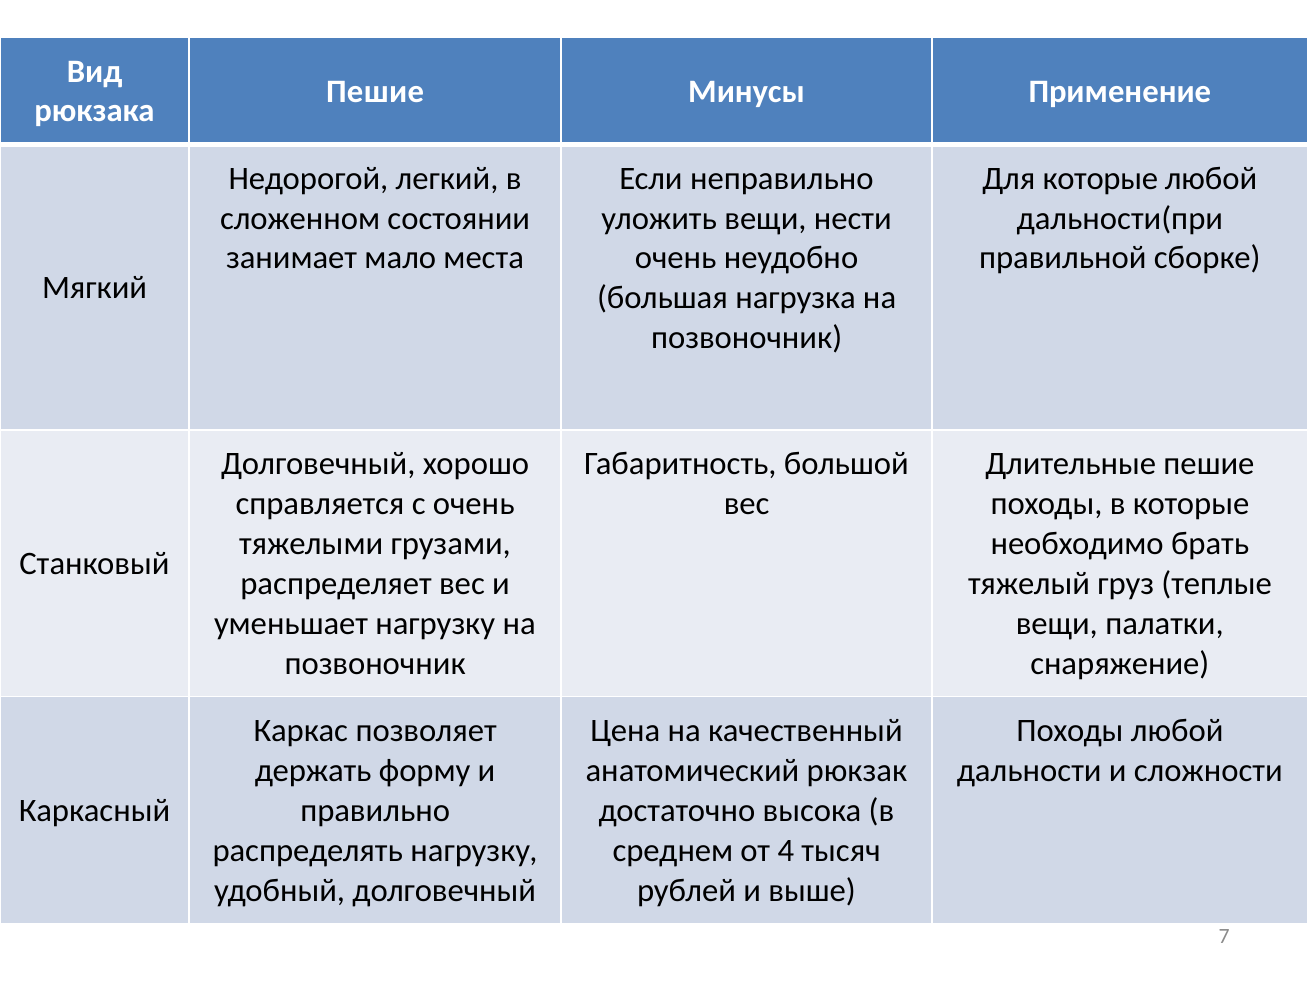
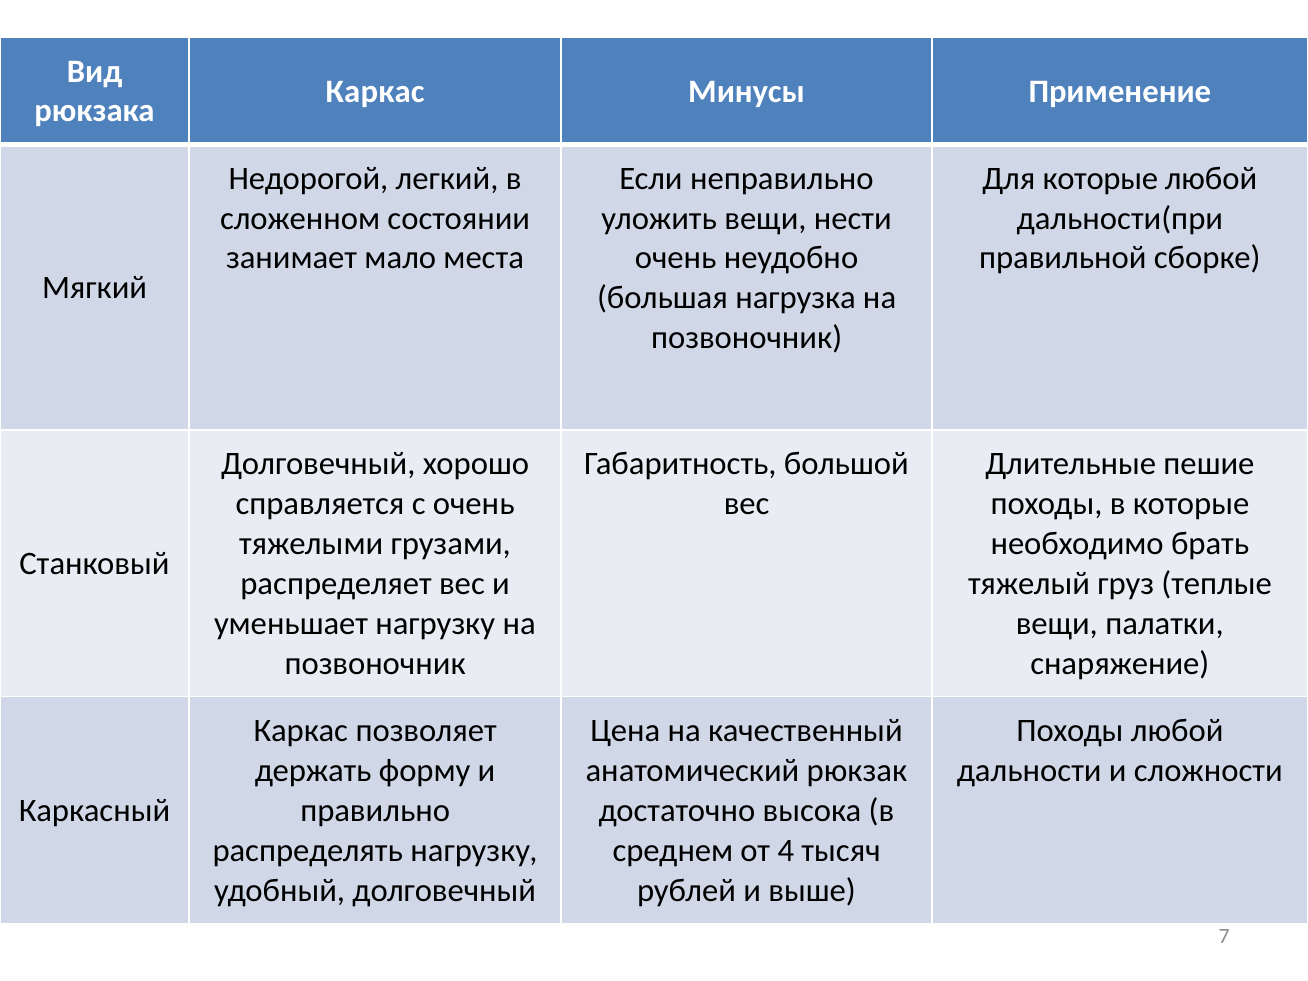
Пешие at (375, 91): Пешие -> Каркас
